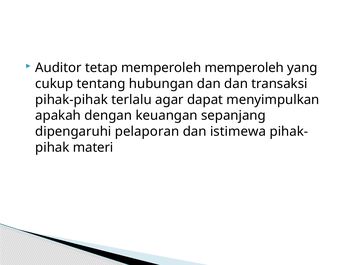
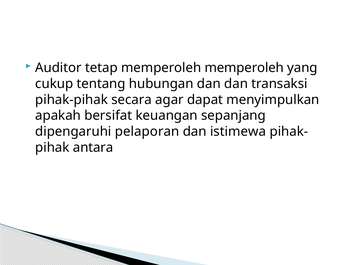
terlalu: terlalu -> secara
dengan: dengan -> bersifat
materi: materi -> antara
